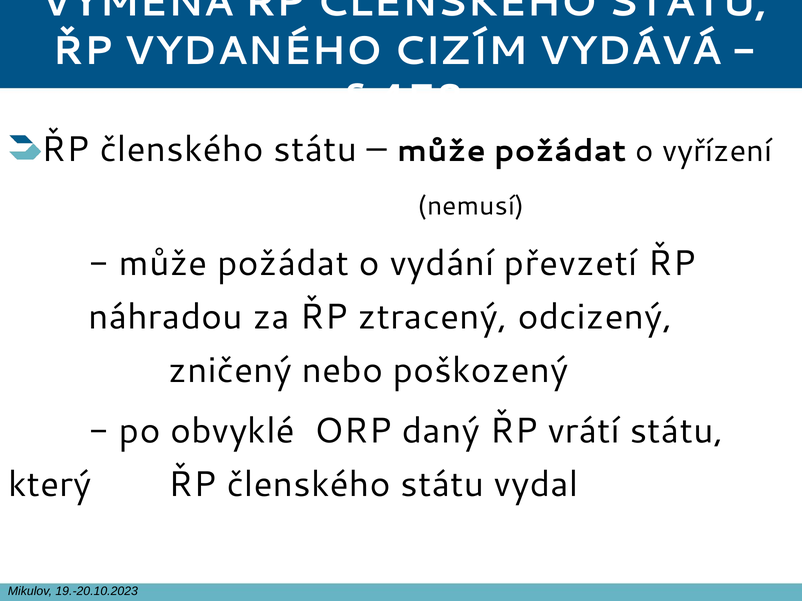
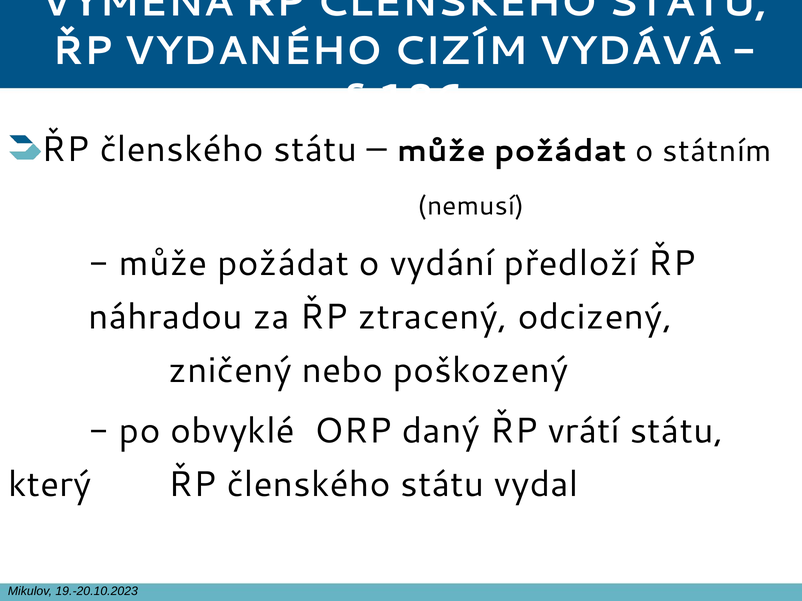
458: 458 -> 186
vyřízení: vyřízení -> státním
převzetí: převzetí -> předloží
